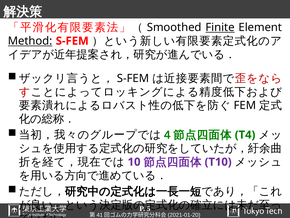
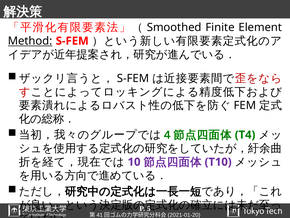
Finite underline: present -> none
